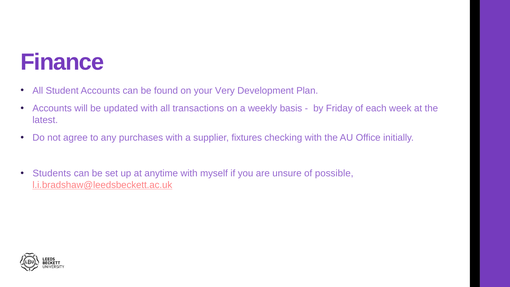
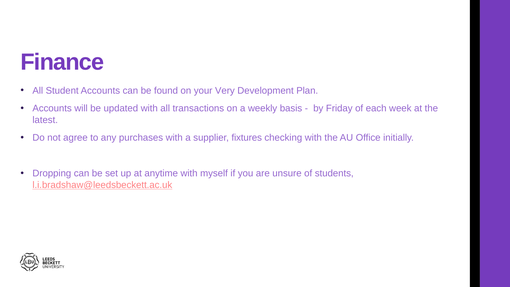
Students: Students -> Dropping
possible: possible -> students
